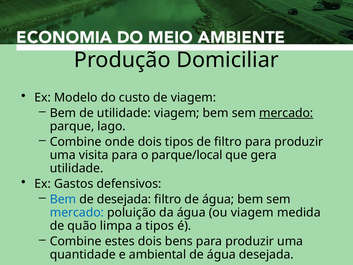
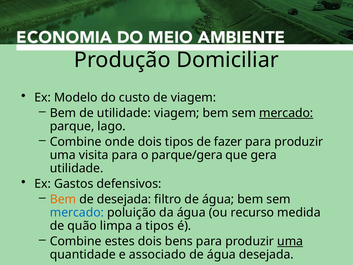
de filtro: filtro -> fazer
parque/local: parque/local -> parque/gera
Bem at (63, 199) colour: blue -> orange
ou viagem: viagem -> recurso
uma at (290, 241) underline: none -> present
ambiental: ambiental -> associado
